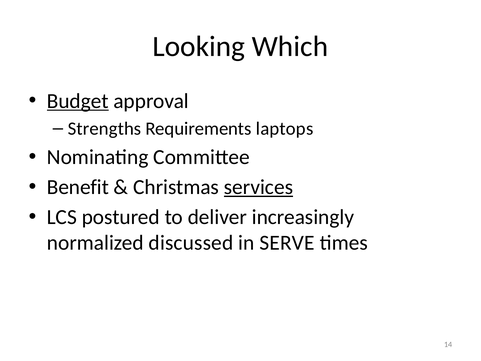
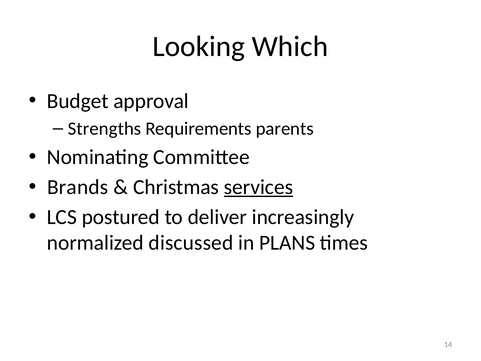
Budget underline: present -> none
laptops: laptops -> parents
Benefit: Benefit -> Brands
SERVE: SERVE -> PLANS
